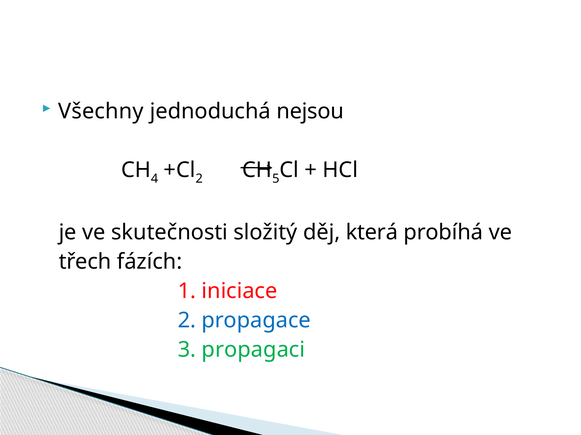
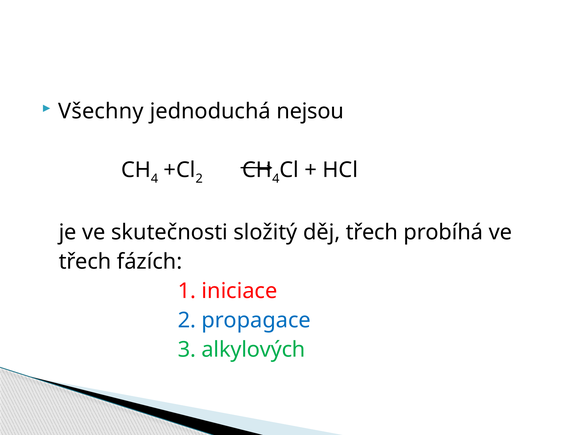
5 at (276, 179): 5 -> 4
děj která: která -> třech
propagaci: propagaci -> alkylových
